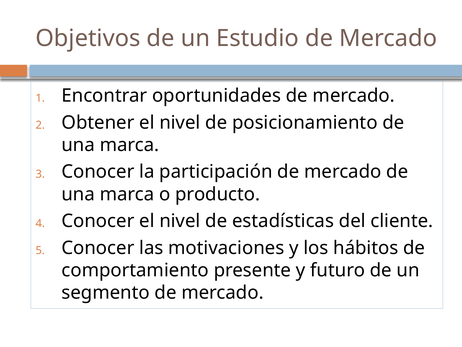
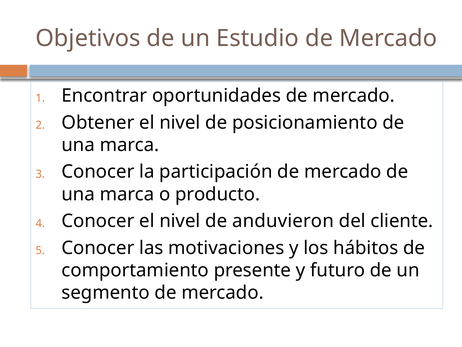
estadísticas: estadísticas -> anduvieron
